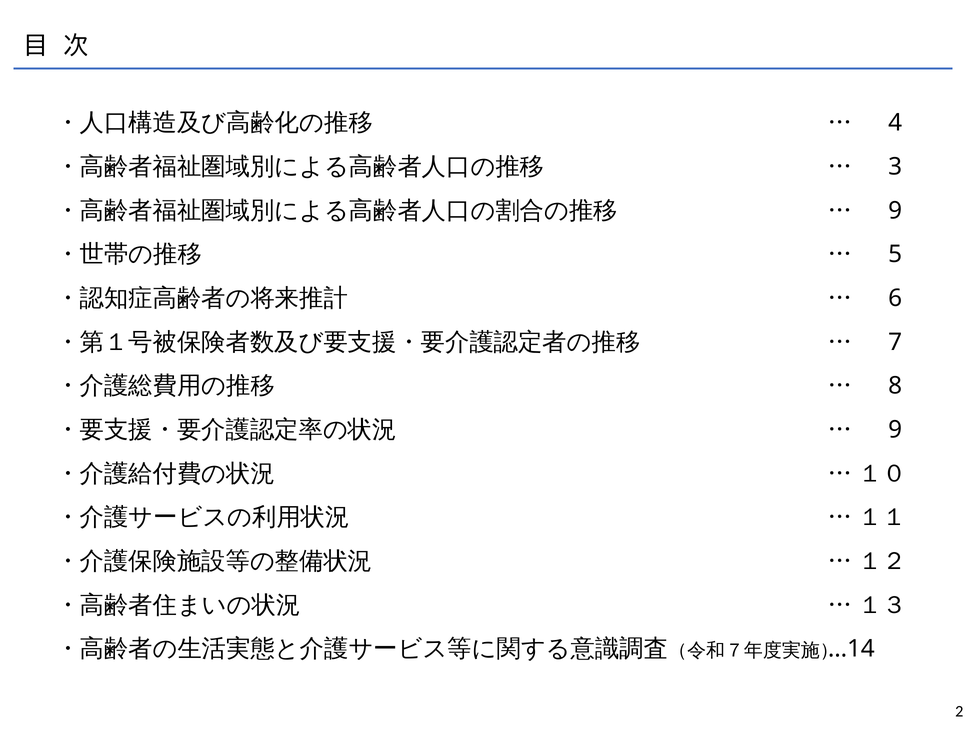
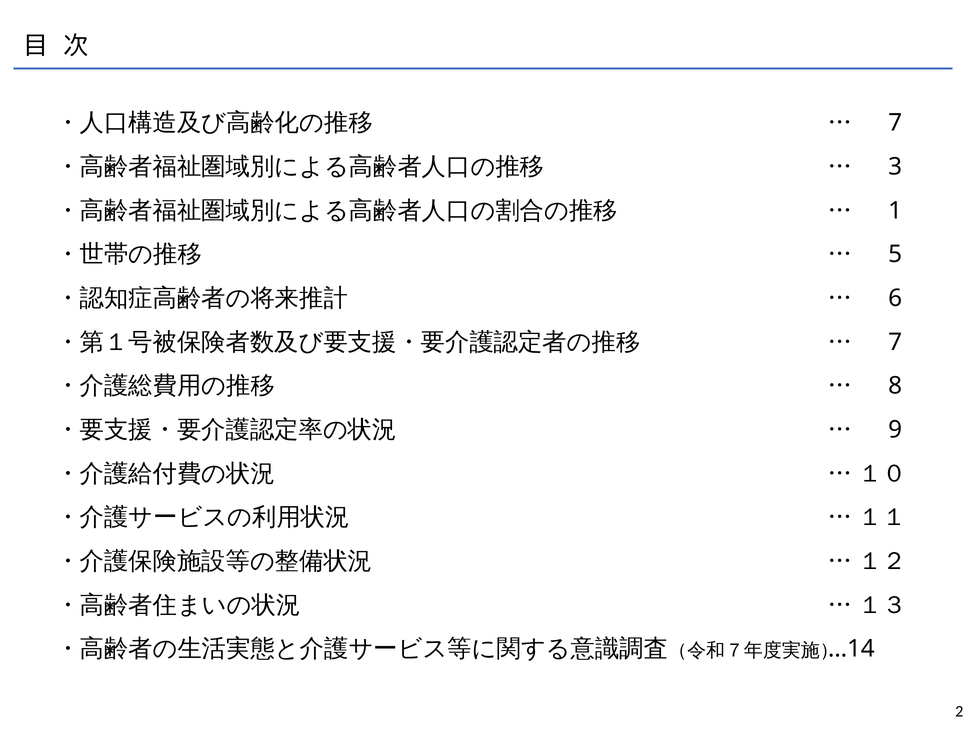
4 at (895, 123): 4 -> 7
9 at (895, 210): 9 -> 1
